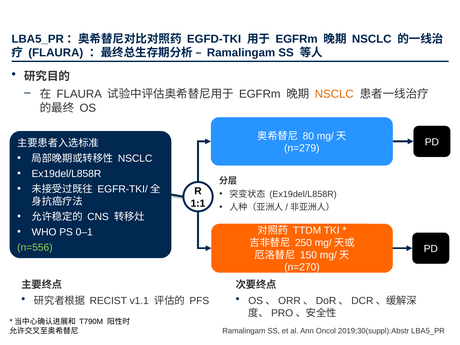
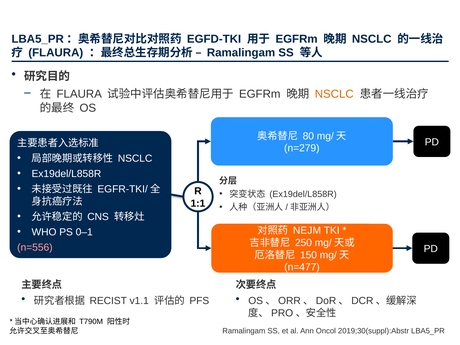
TTDM: TTDM -> NEJM
n=556 colour: light green -> pink
n=270: n=270 -> n=477
